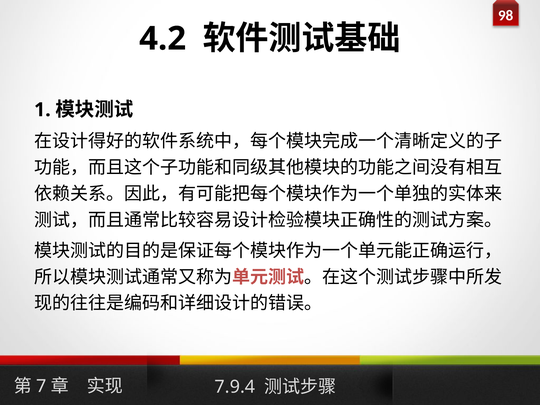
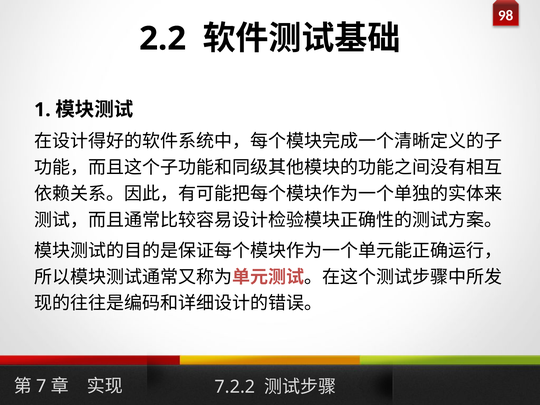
4.2: 4.2 -> 2.2
7.9.4: 7.9.4 -> 7.2.2
